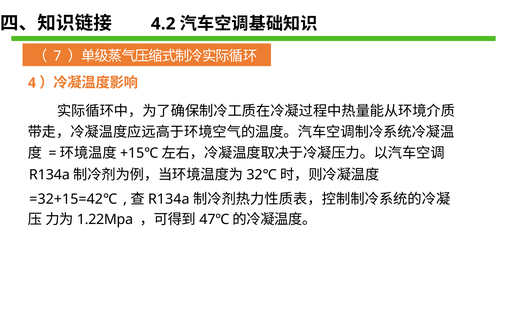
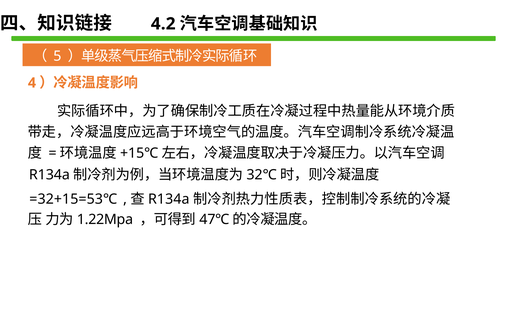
7: 7 -> 5
=32+15=42℃: =32+15=42℃ -> =32+15=53℃
